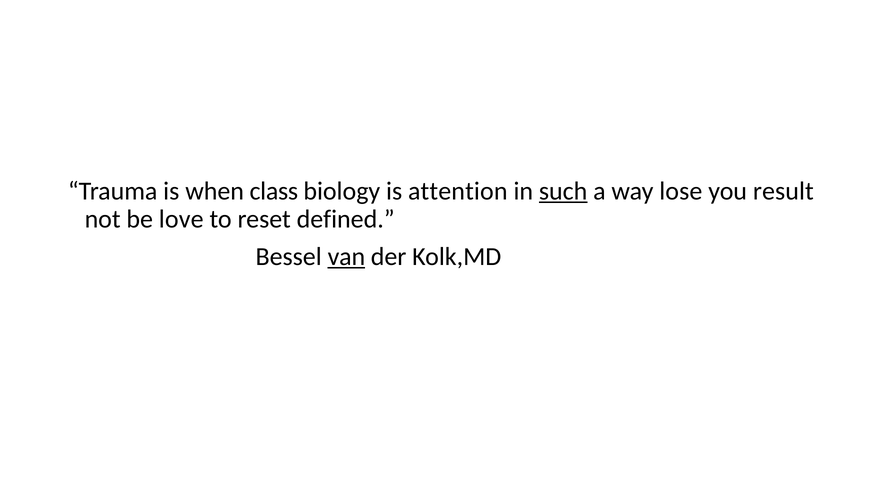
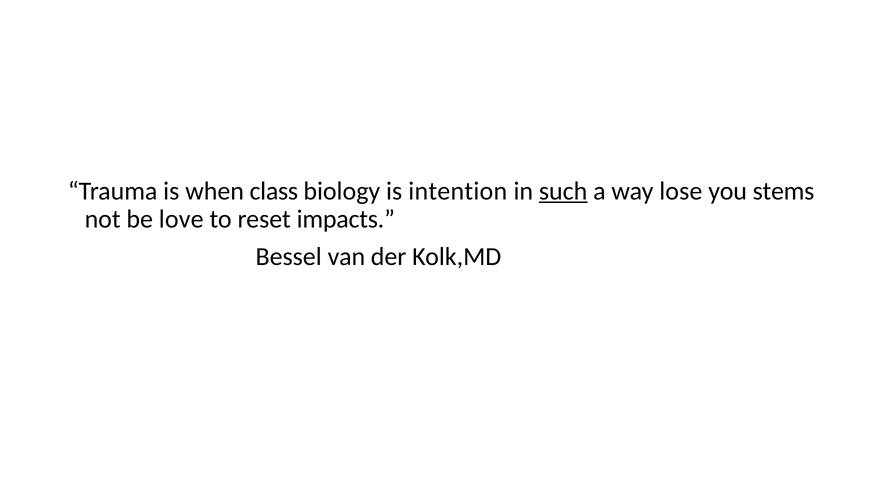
attention: attention -> intention
result: result -> stems
defined: defined -> impacts
van underline: present -> none
